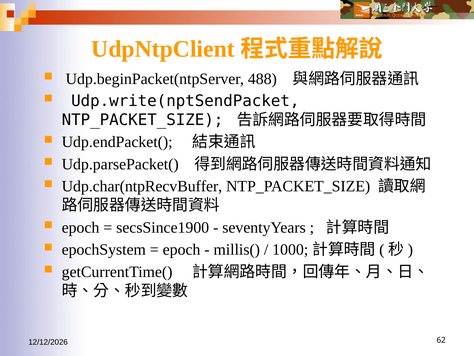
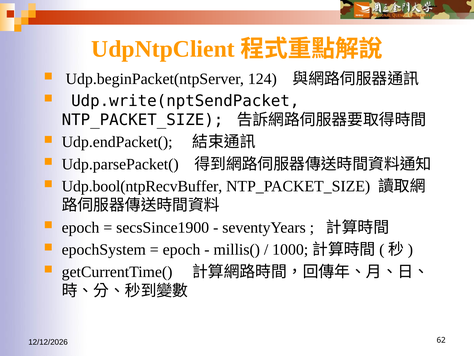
488: 488 -> 124
Udp.char(ntpRecvBuffer: Udp.char(ntpRecvBuffer -> Udp.bool(ntpRecvBuffer
